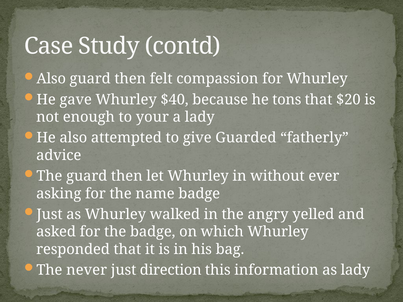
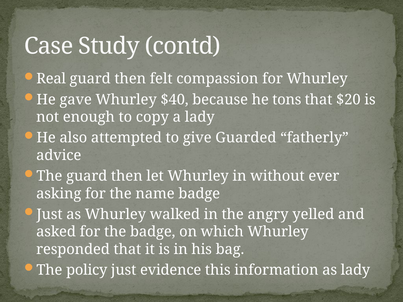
Also at (51, 79): Also -> Real
your: your -> copy
never: never -> policy
direction: direction -> evidence
